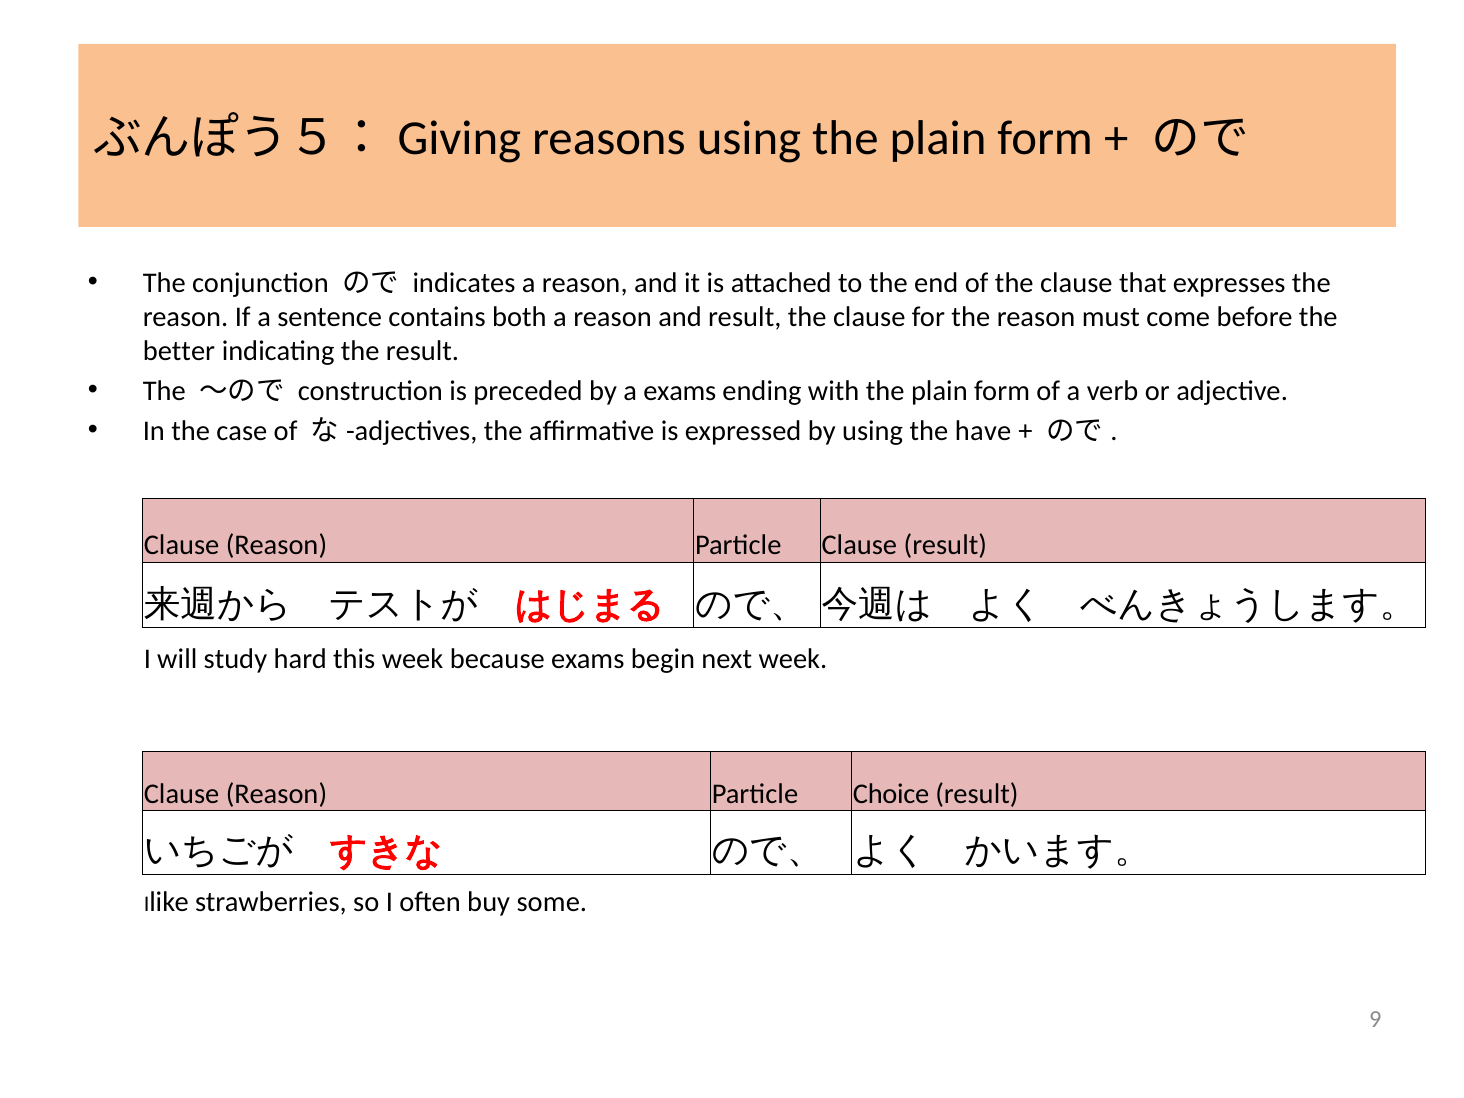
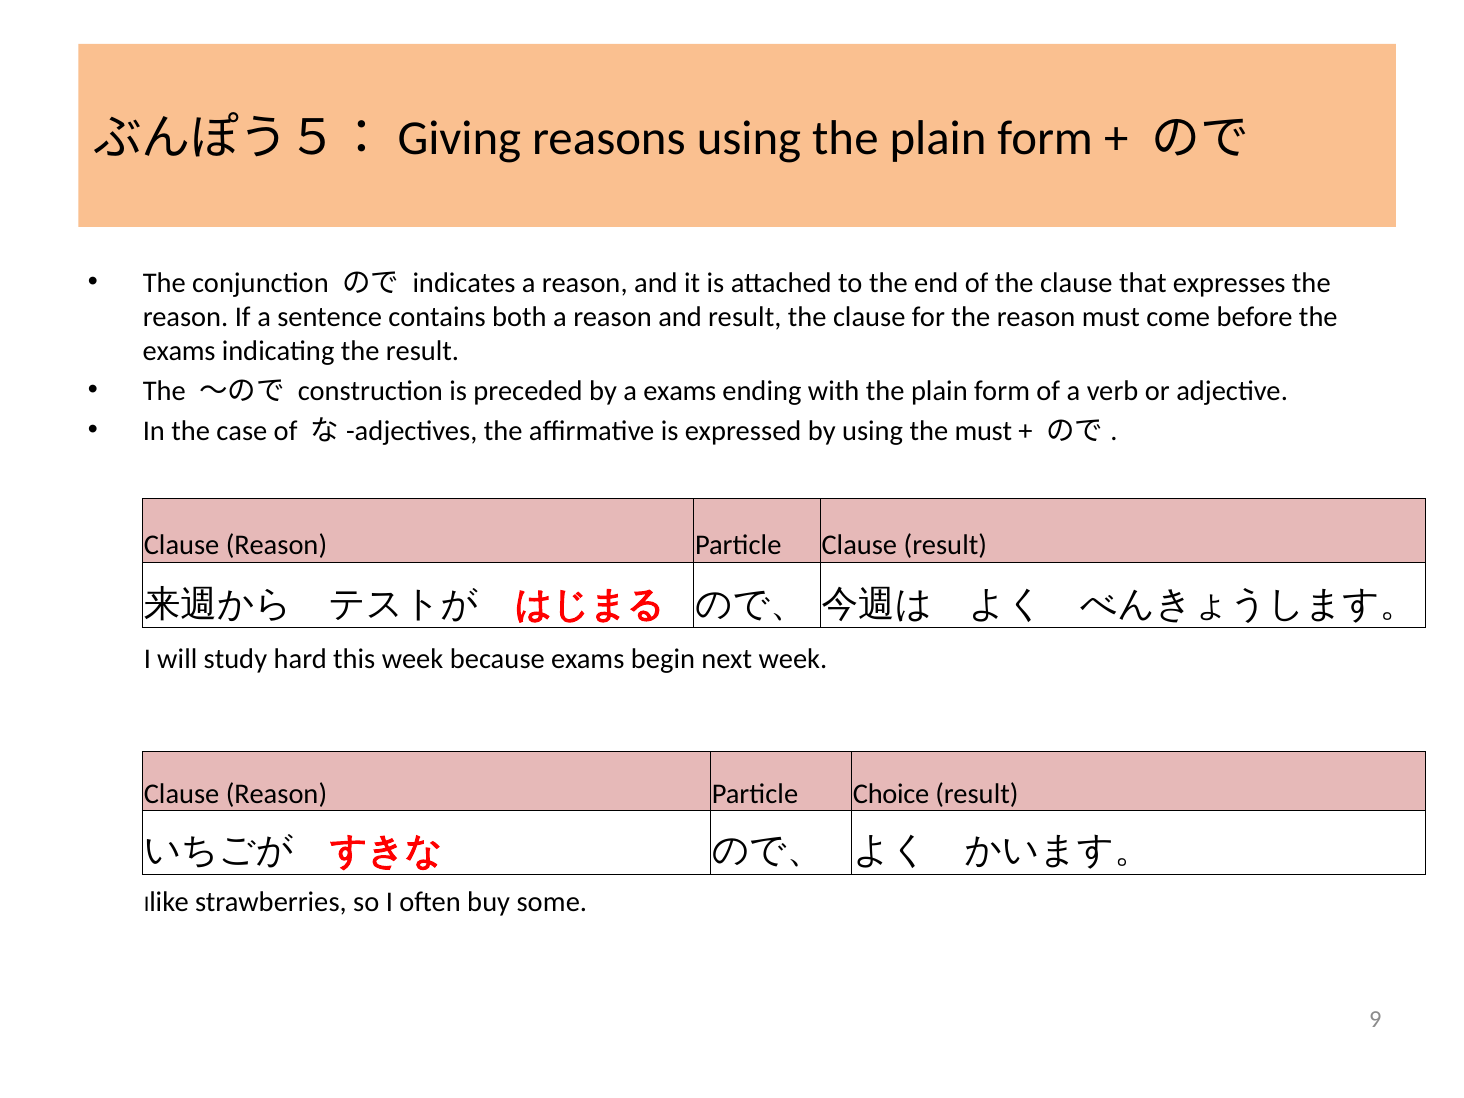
better at (179, 351): better -> exams
the have: have -> must
